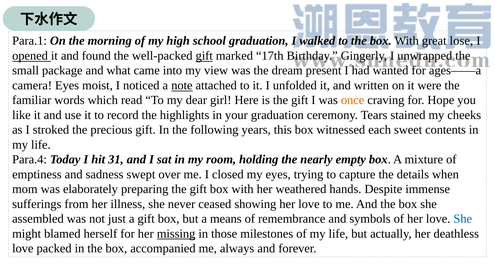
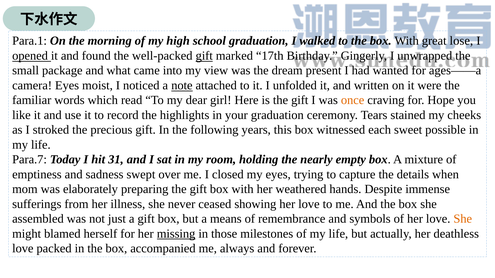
contents: contents -> possible
Para.4: Para.4 -> Para.7
She at (463, 219) colour: blue -> orange
